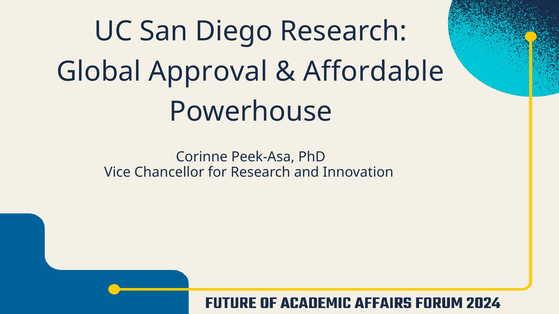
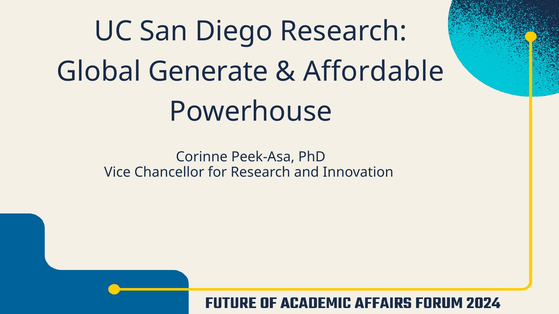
Approval: Approval -> Generate
